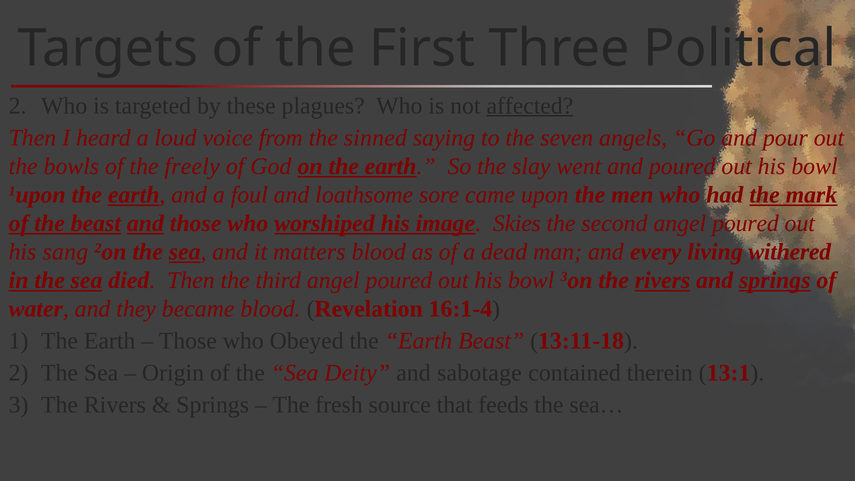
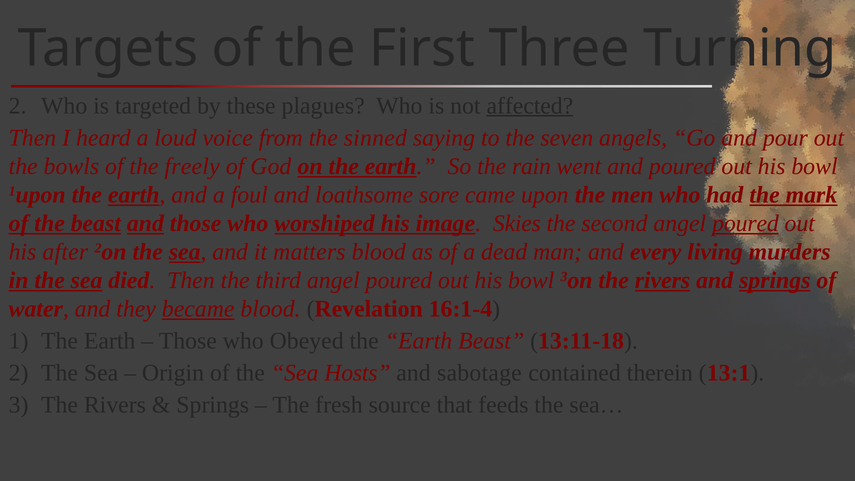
Political: Political -> Turning
slay: slay -> rain
poured at (746, 223) underline: none -> present
sang: sang -> after
withered: withered -> murders
became underline: none -> present
Deity: Deity -> Hosts
